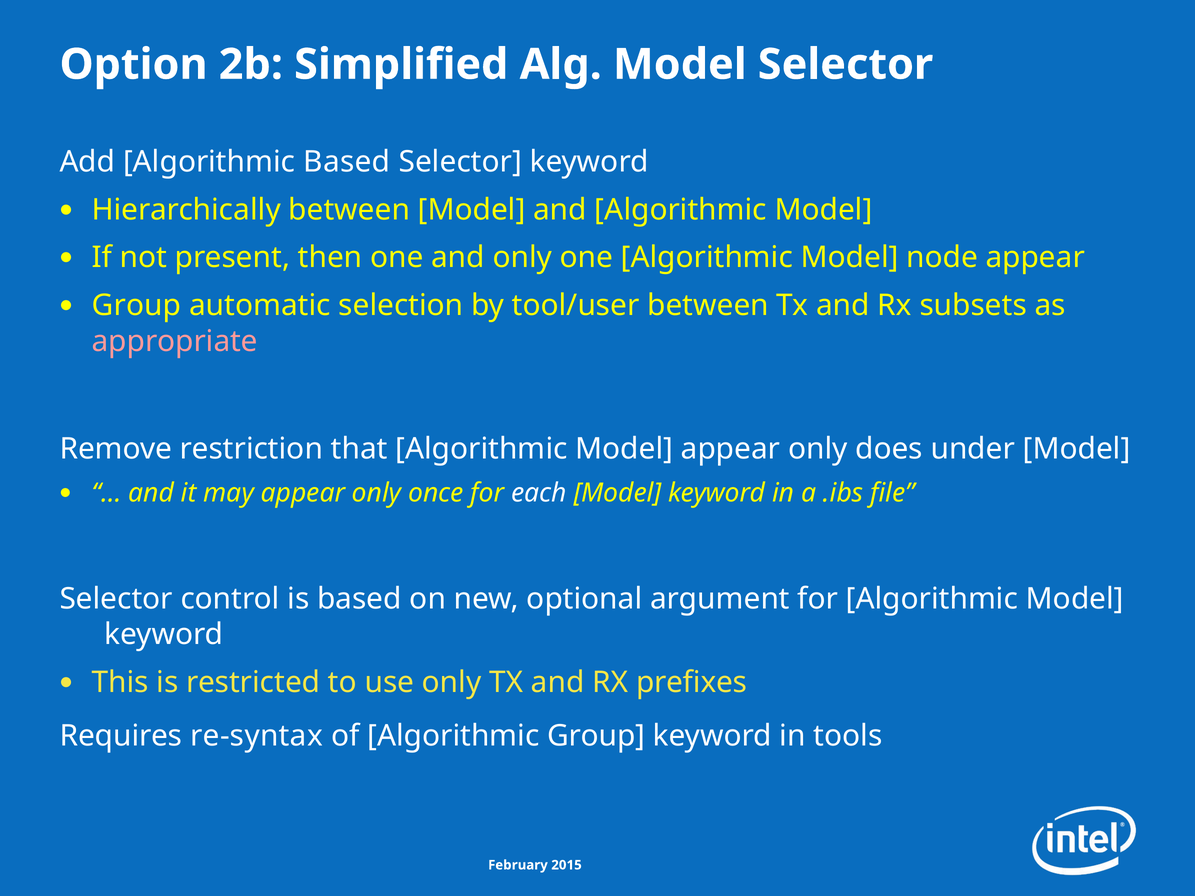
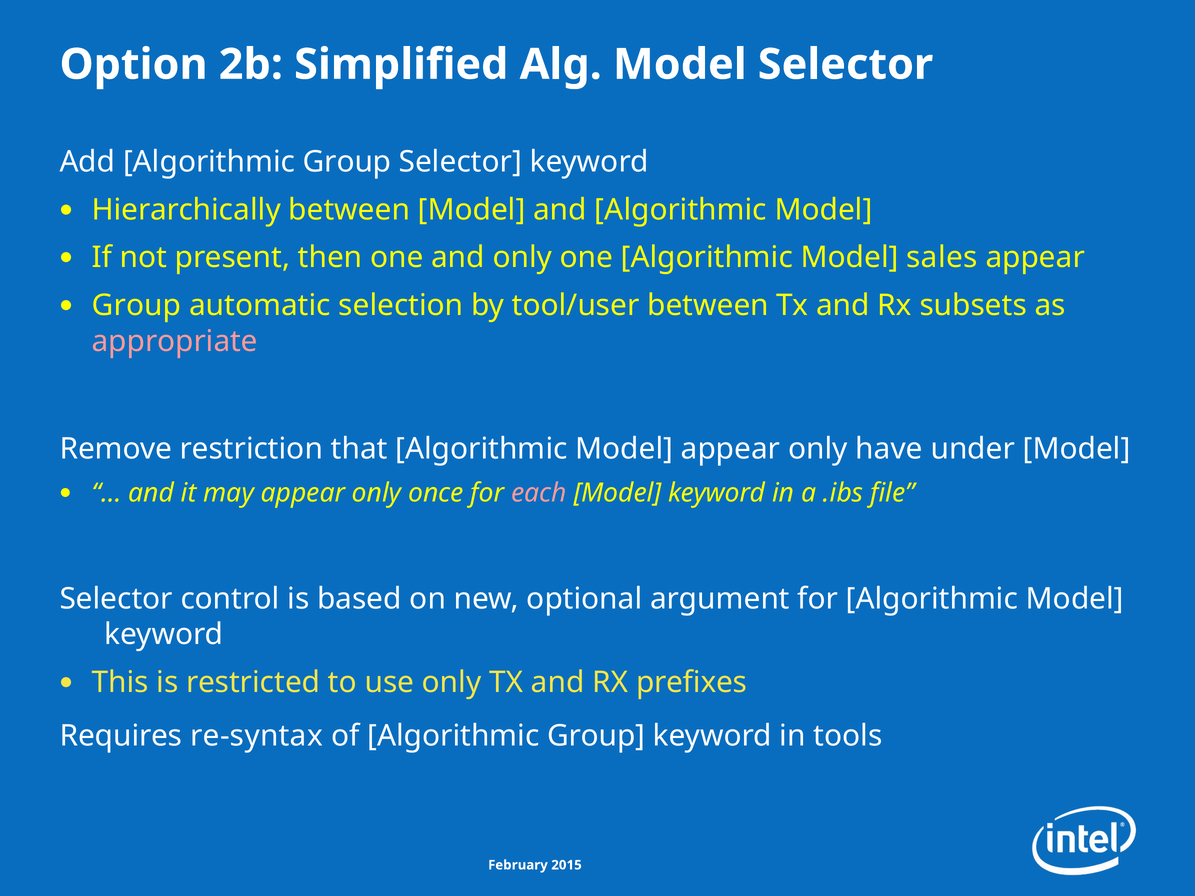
Add Algorithmic Based: Based -> Group
node: node -> sales
does: does -> have
each colour: white -> pink
